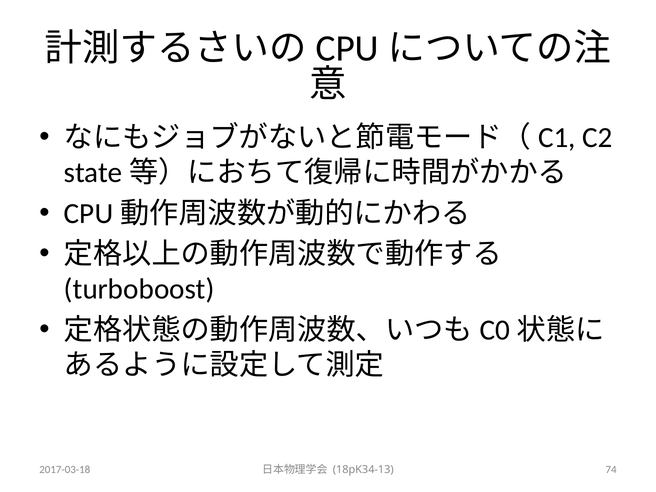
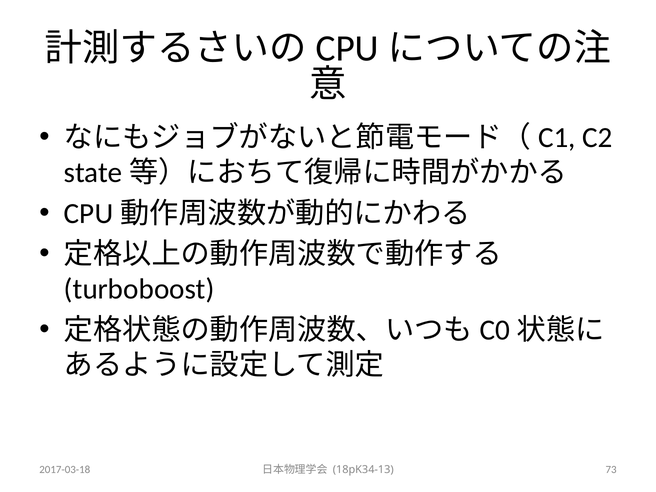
74: 74 -> 73
